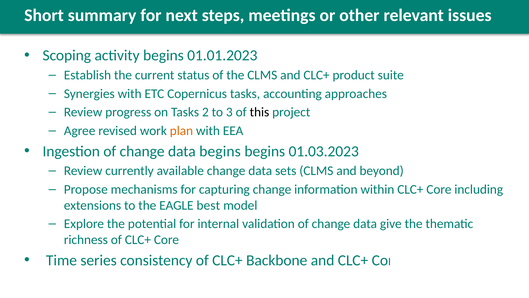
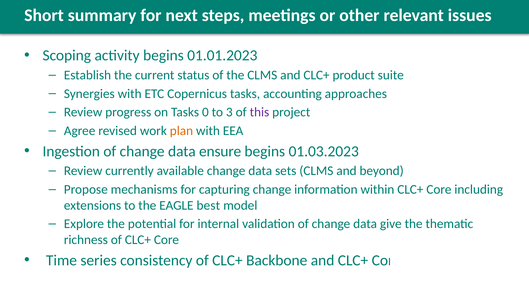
2: 2 -> 0
this colour: black -> purple
data begins: begins -> ensure
